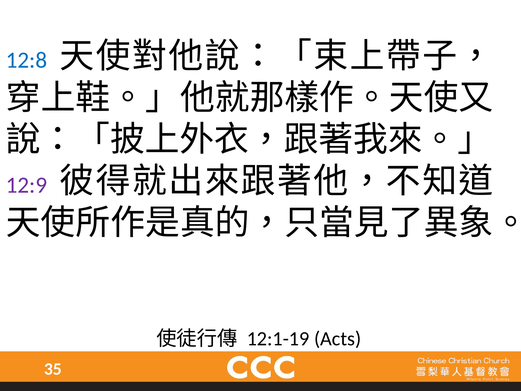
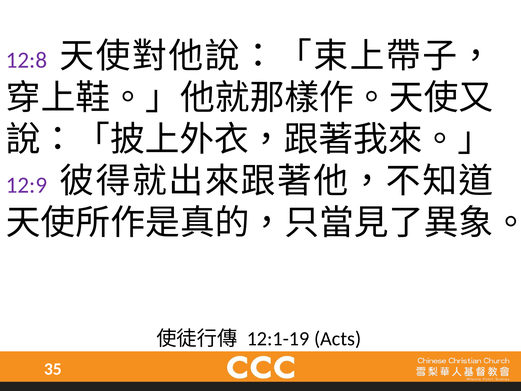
12:8 colour: blue -> purple
